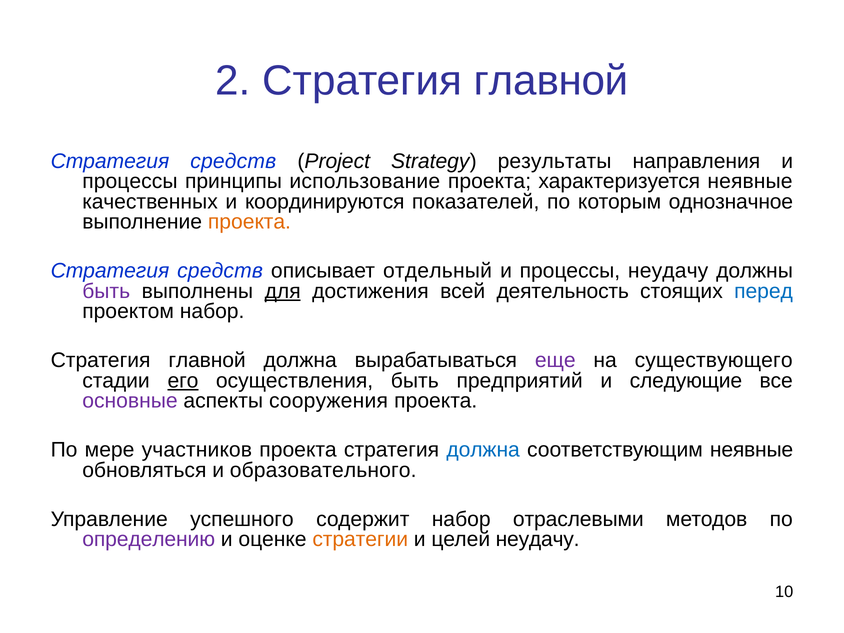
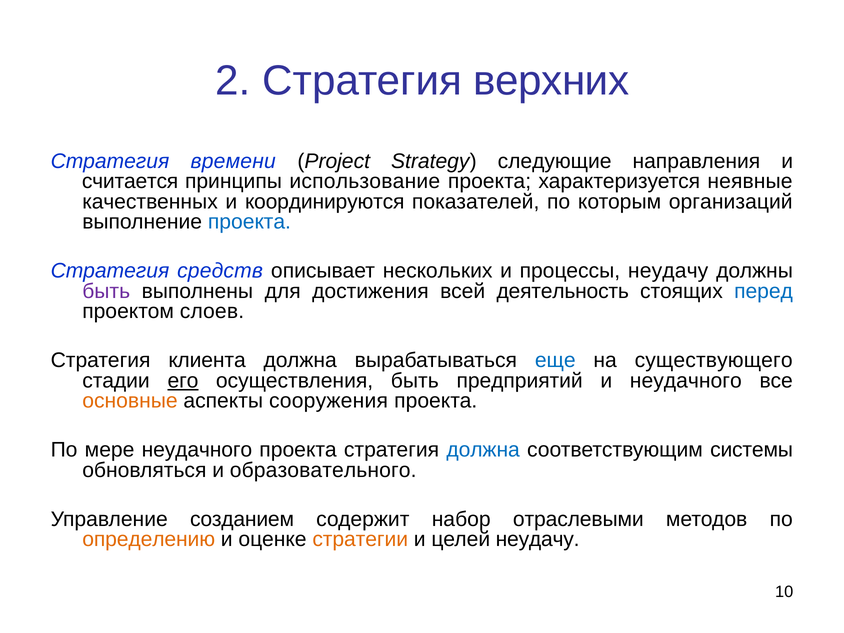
2 Стратегия главной: главной -> верхних
средств at (233, 161): средств -> времени
результаты: результаты -> следующие
процессы at (130, 181): процессы -> считается
однозначное: однозначное -> организаций
проекта at (249, 222) colour: orange -> blue
отдельный: отдельный -> нескольких
для underline: present -> none
проектом набор: набор -> слоев
главной at (207, 360): главной -> клиента
еще colour: purple -> blue
и следующие: следующие -> неудачного
основные colour: purple -> orange
мере участников: участников -> неудачного
соответствующим неявные: неявные -> системы
успешного: успешного -> созданием
определению colour: purple -> orange
